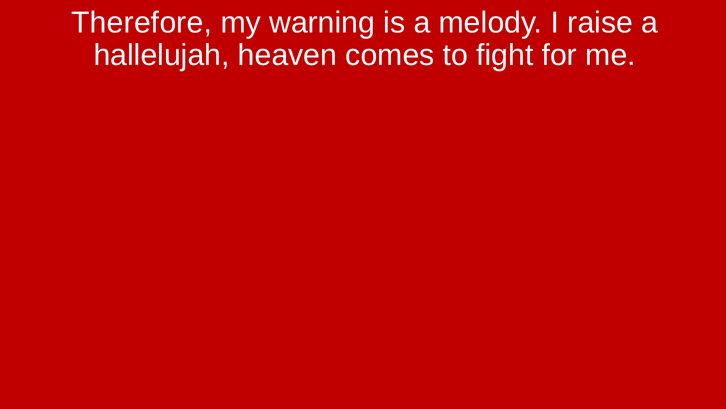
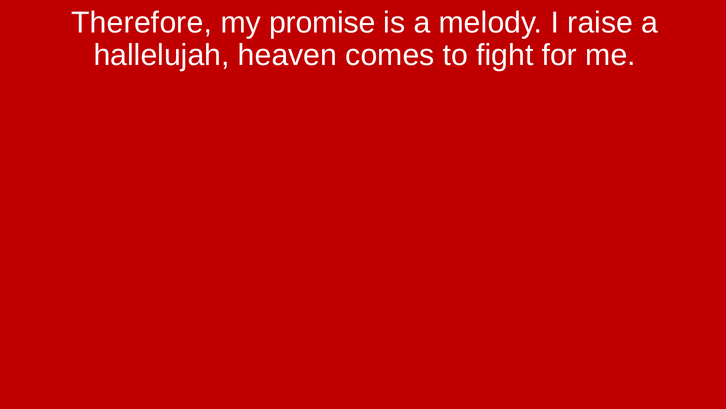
warning: warning -> promise
